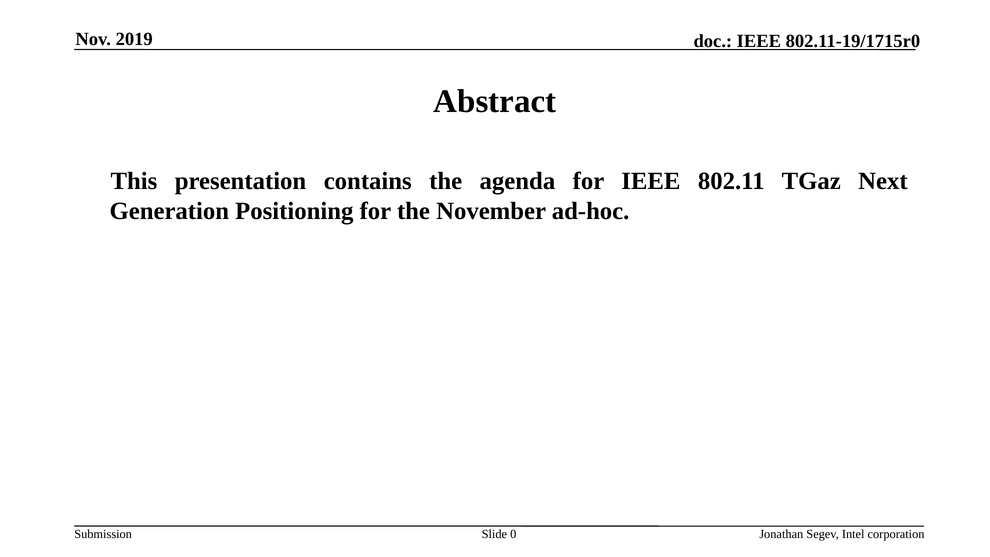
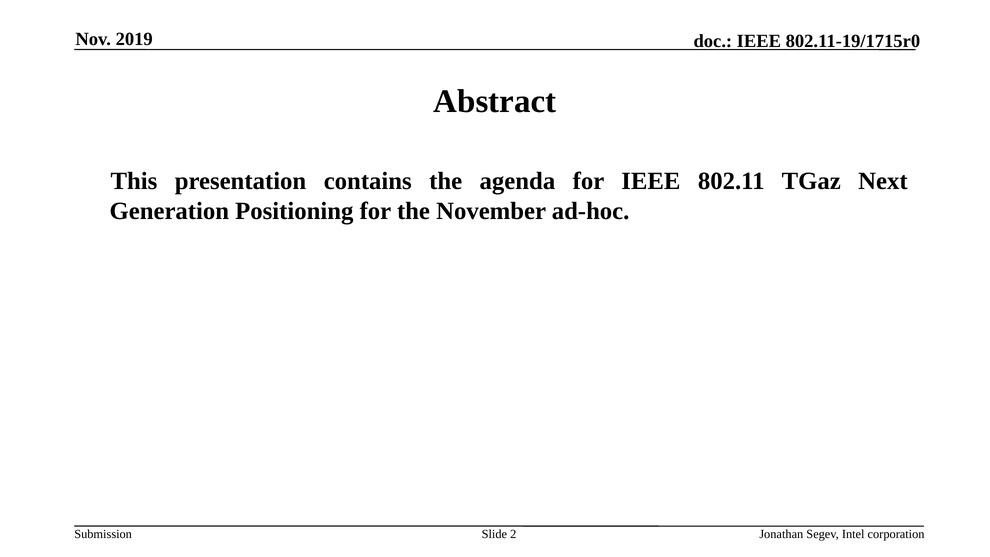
0: 0 -> 2
